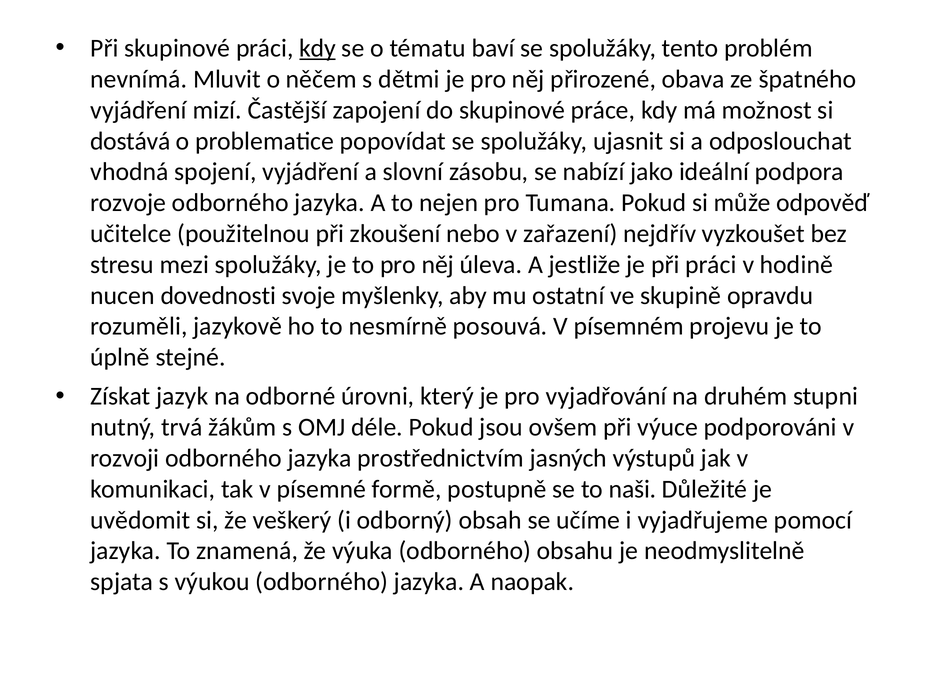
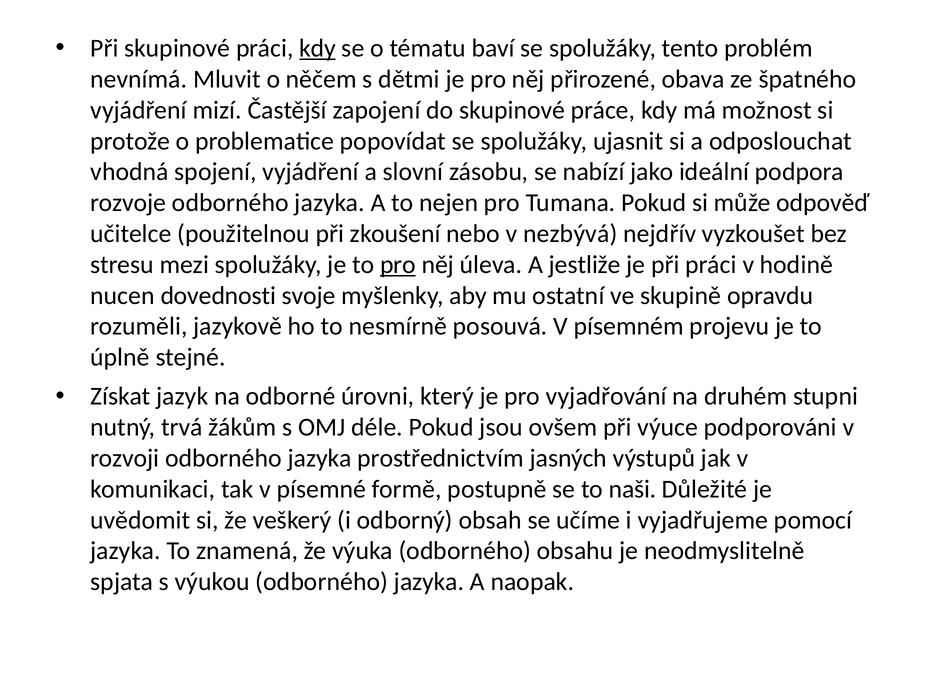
dostává: dostává -> protože
zařazení: zařazení -> nezbývá
pro at (398, 265) underline: none -> present
